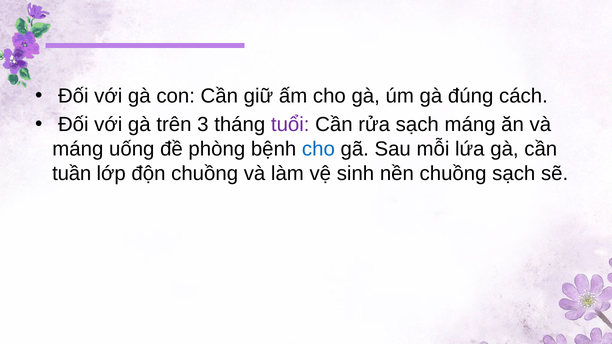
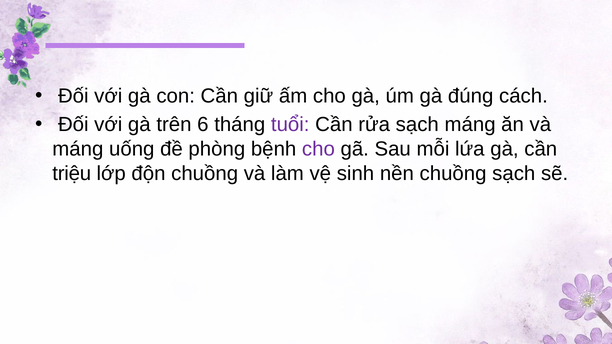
3: 3 -> 6
cho at (318, 149) colour: blue -> purple
tuần: tuần -> triệu
